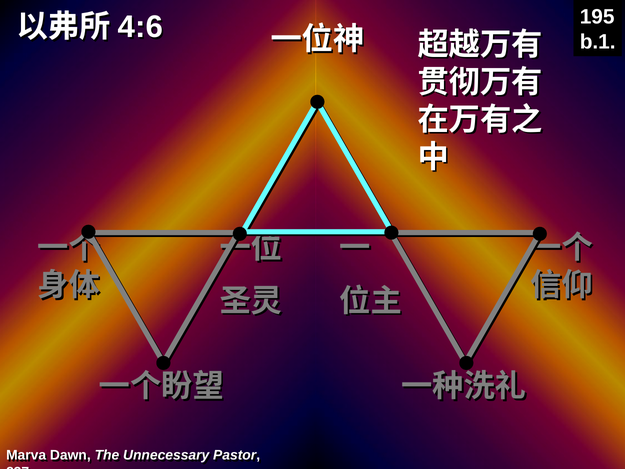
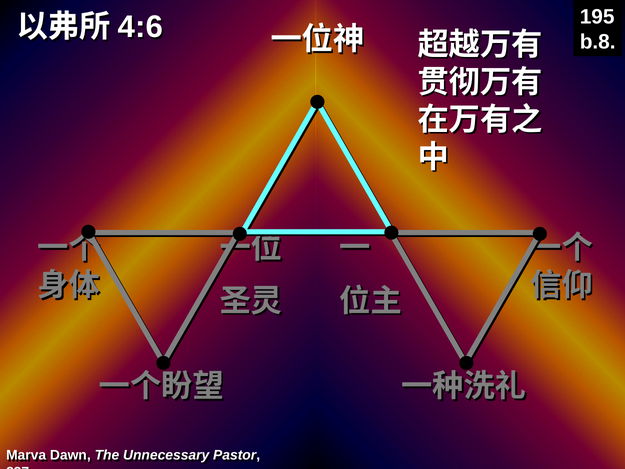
b.1: b.1 -> b.8
